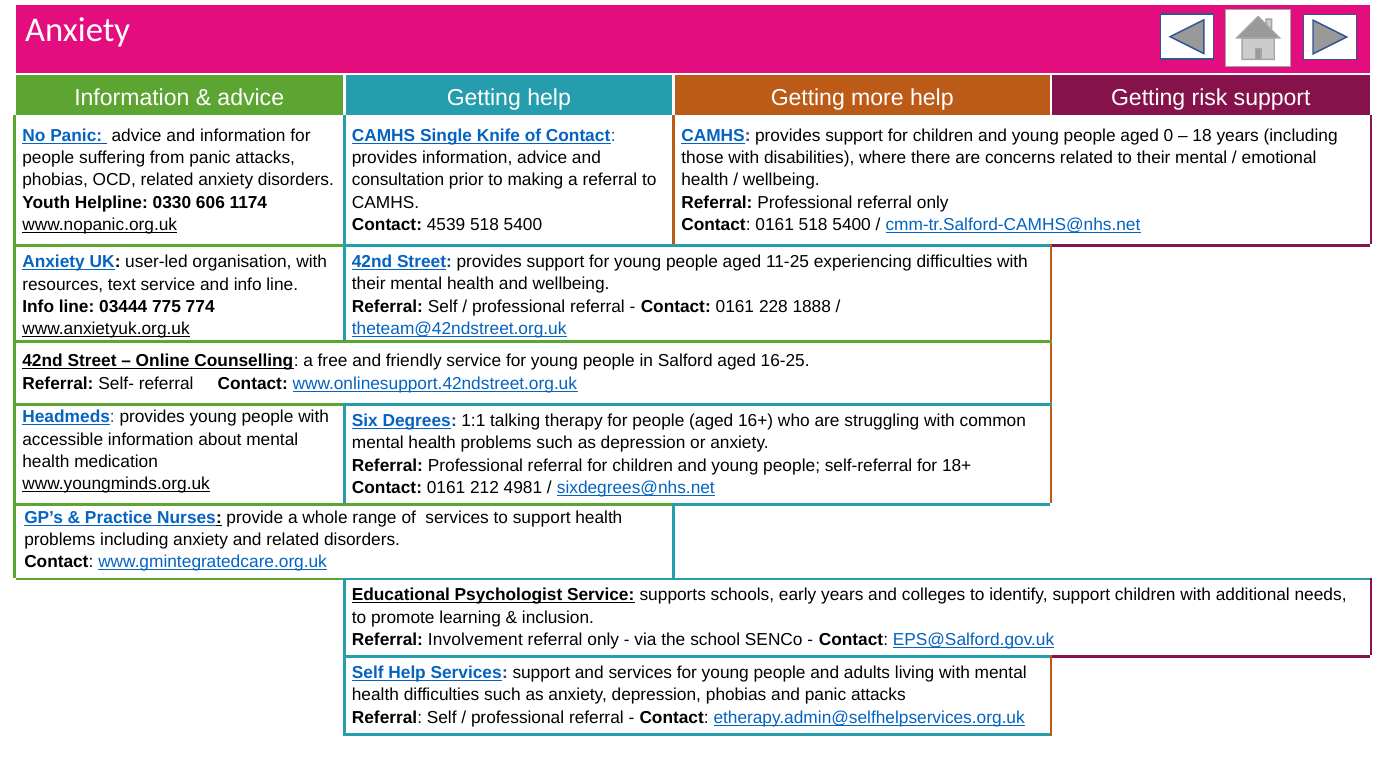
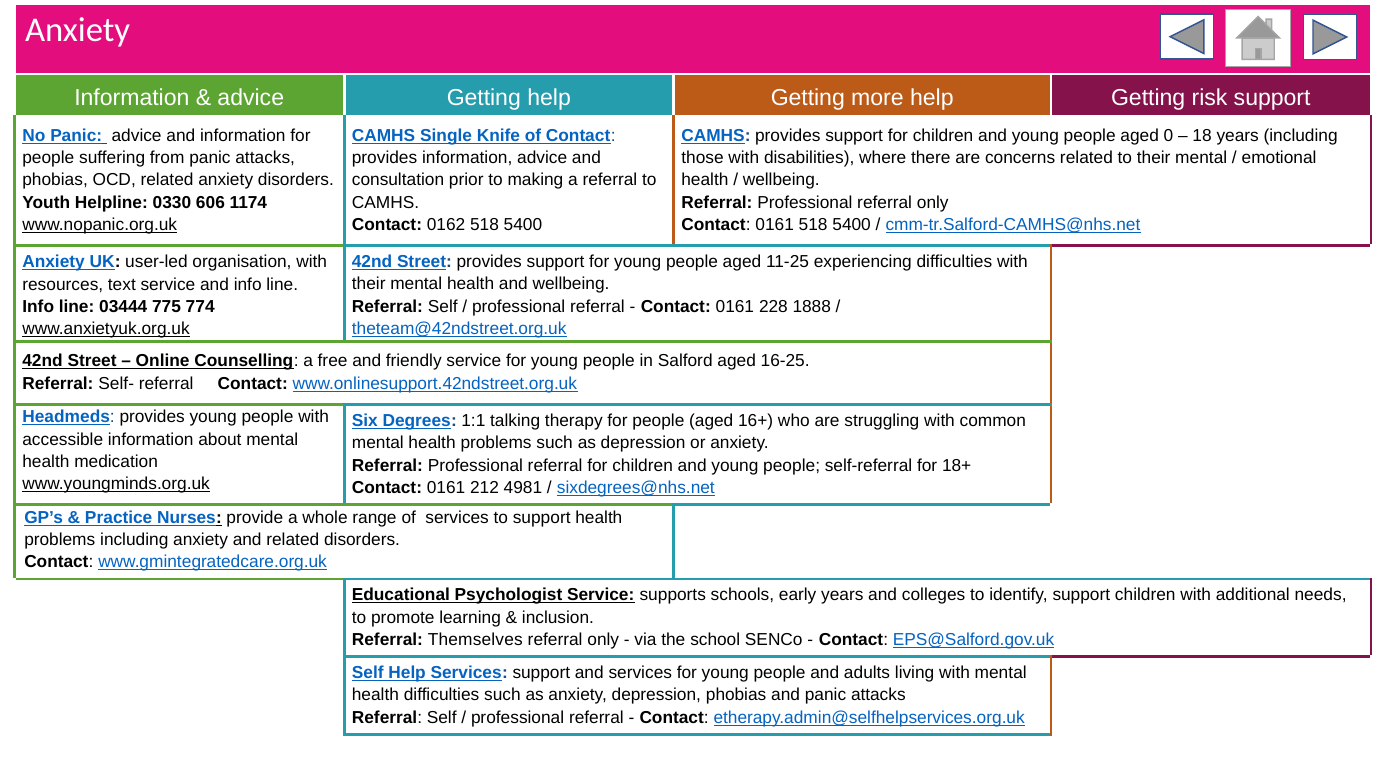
4539: 4539 -> 0162
Involvement: Involvement -> Themselves
